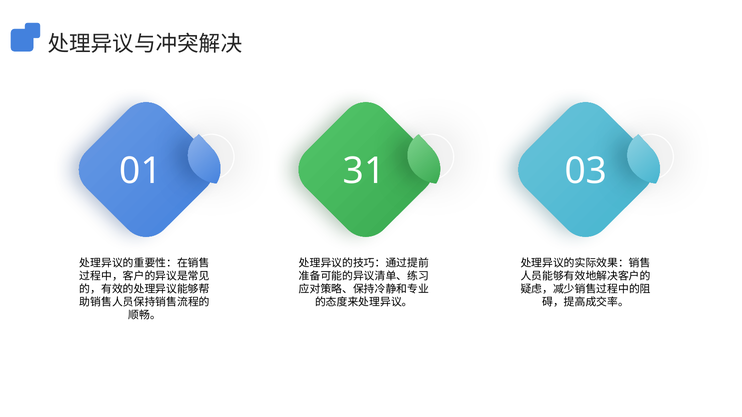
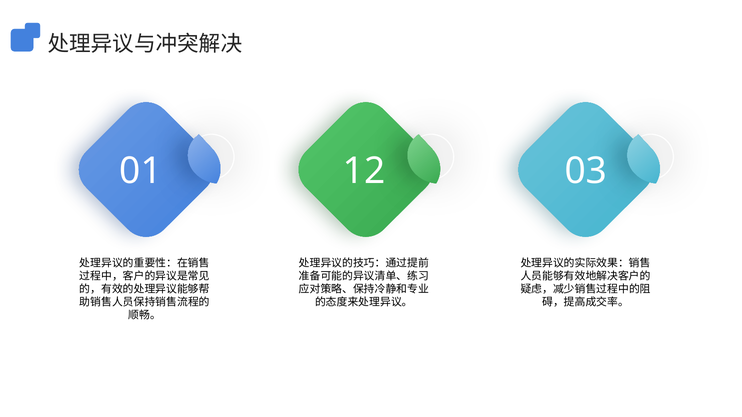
31: 31 -> 12
